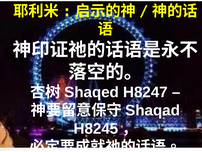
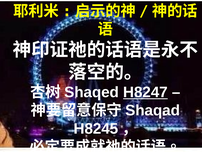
H8247 underline: none -> present
